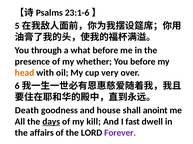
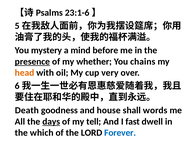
through: through -> mystery
what: what -> mind
presence underline: none -> present
You before: before -> chains
anoint: anoint -> words
kill: kill -> tell
affairs: affairs -> which
Forever colour: purple -> blue
